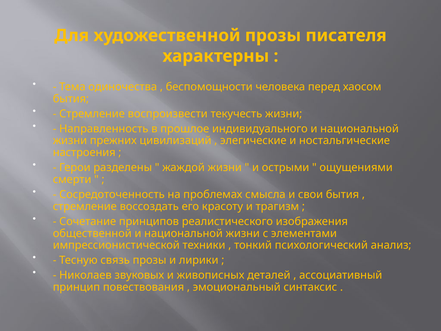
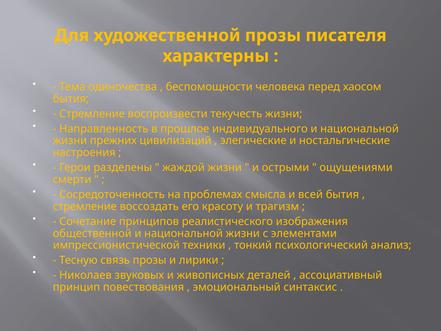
свои: свои -> всей
